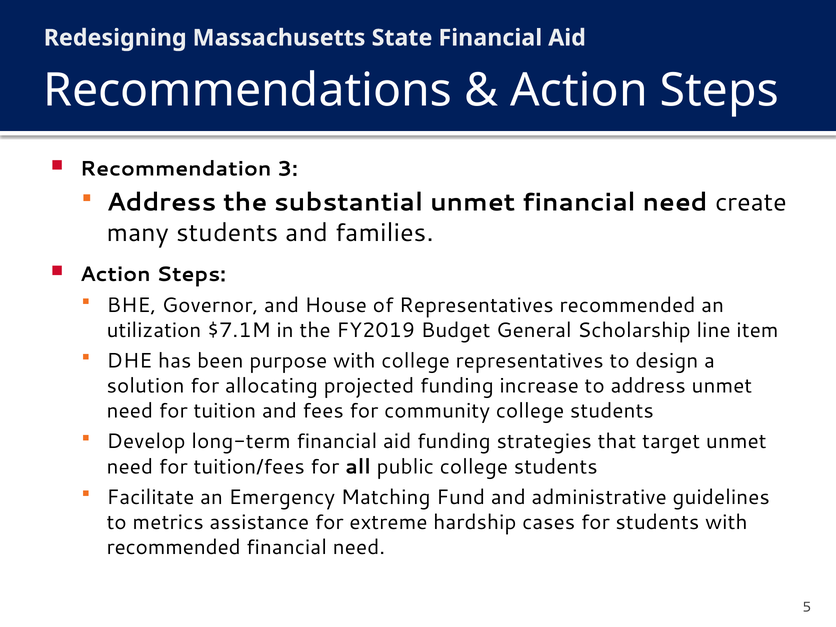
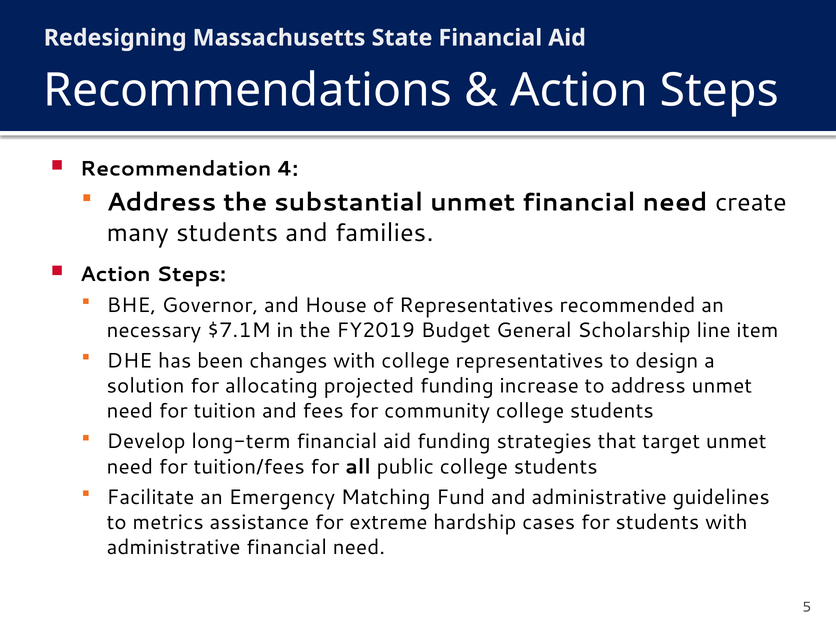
3: 3 -> 4
utilization: utilization -> necessary
purpose: purpose -> changes
recommended at (174, 547): recommended -> administrative
